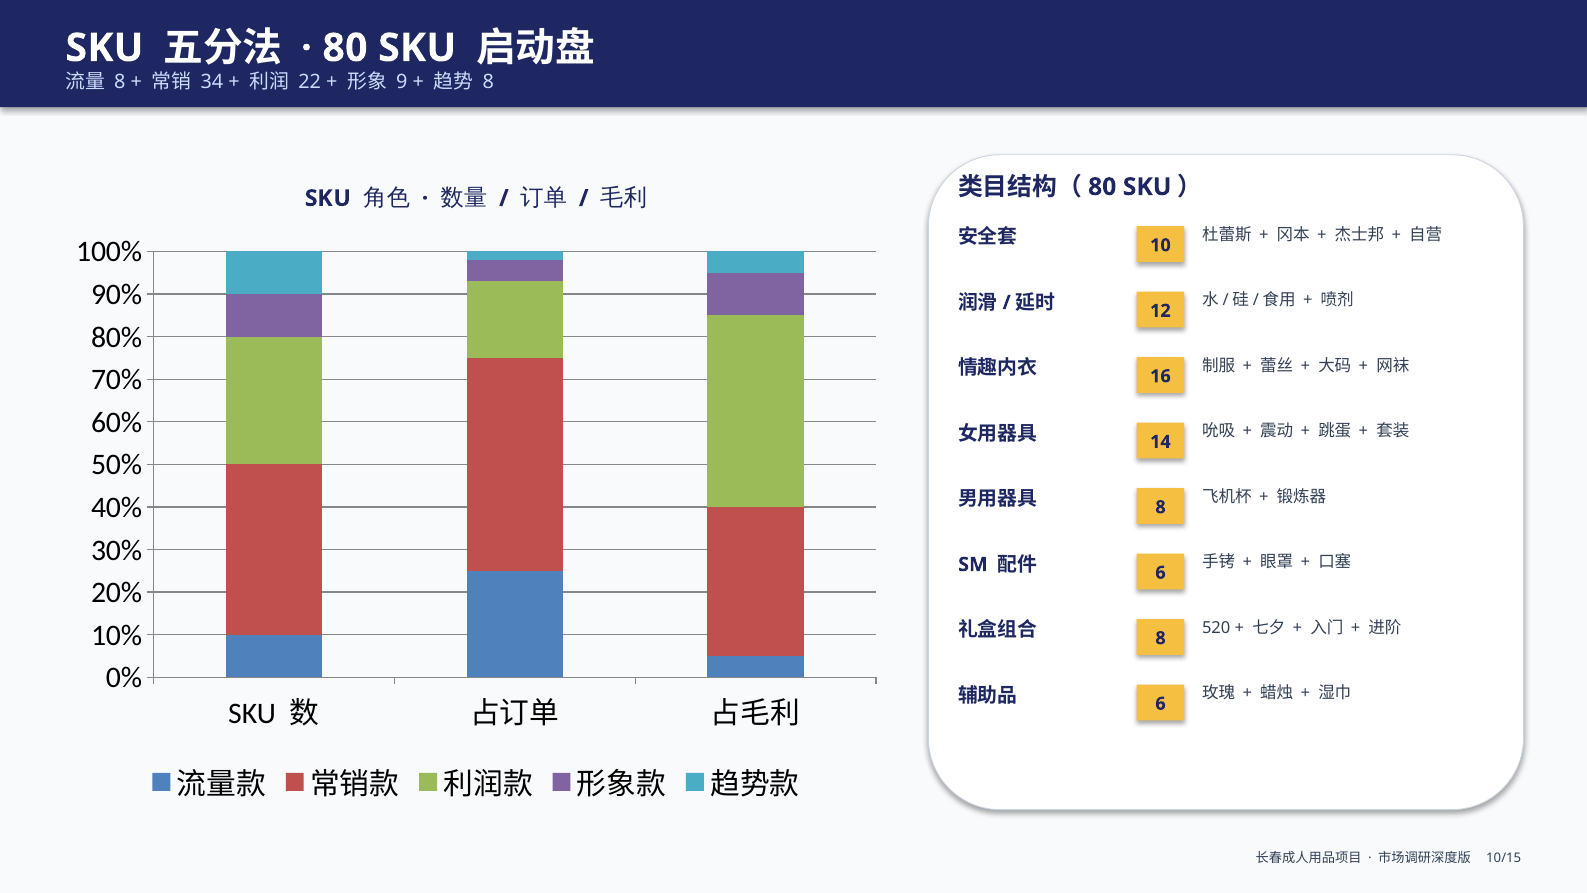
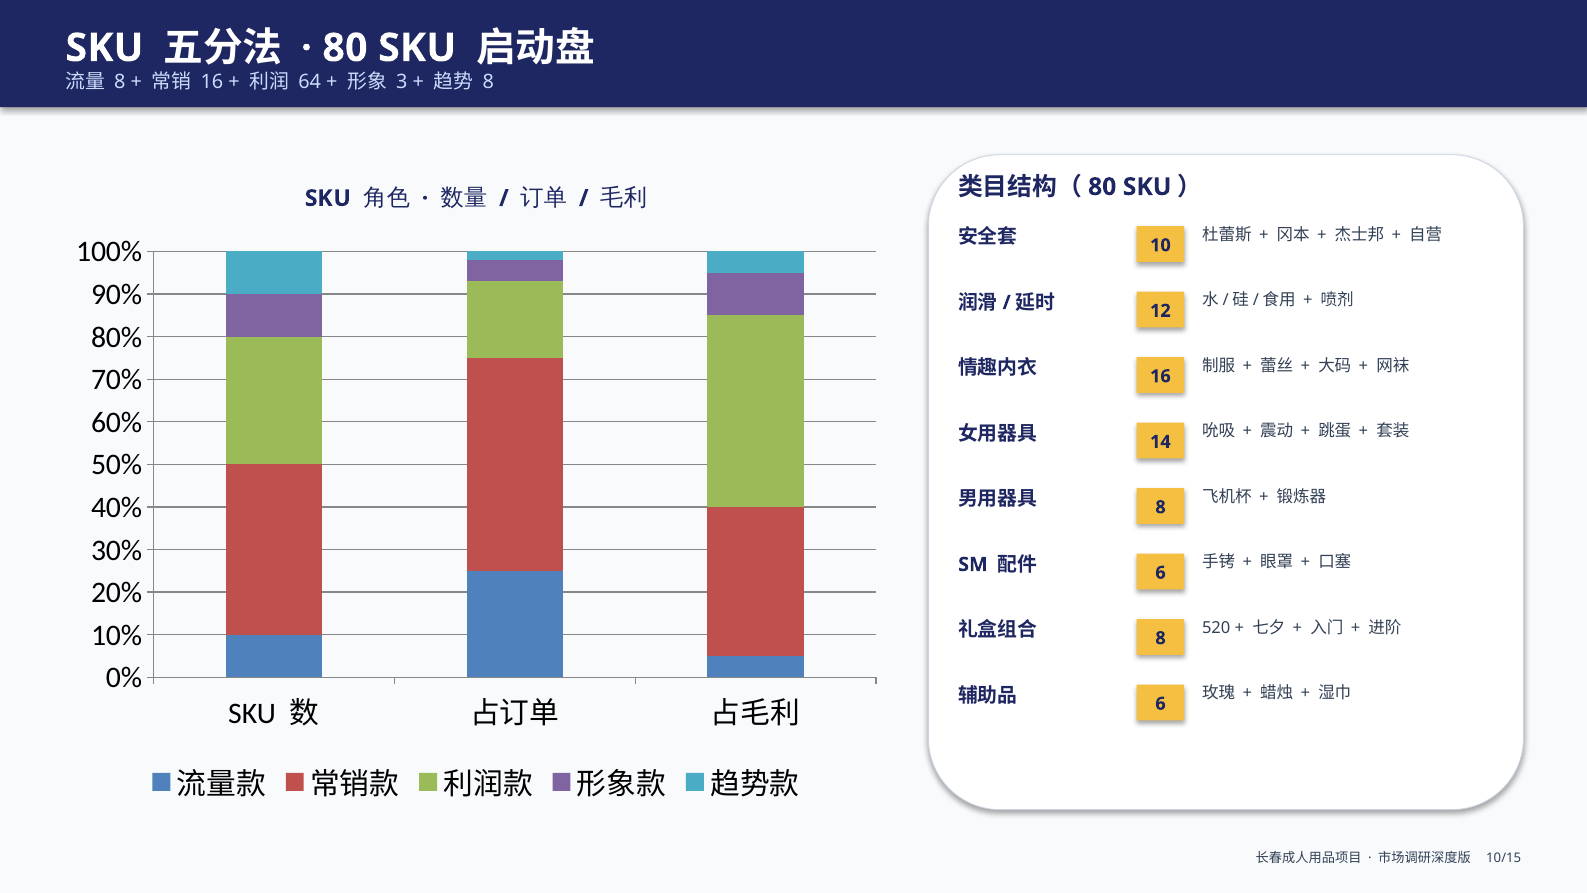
34 at (212, 82): 34 -> 16
22: 22 -> 64
9: 9 -> 3
